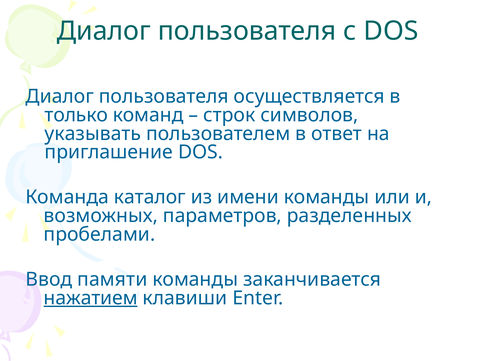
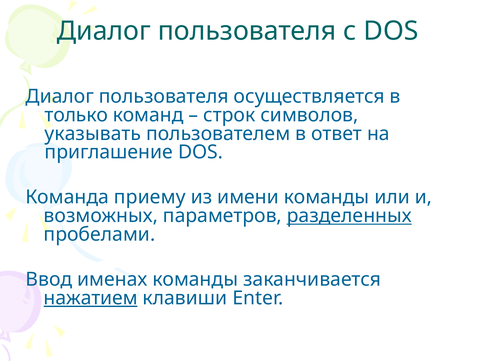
каталог: каталог -> приему
разделенных underline: none -> present
памяти: памяти -> именах
